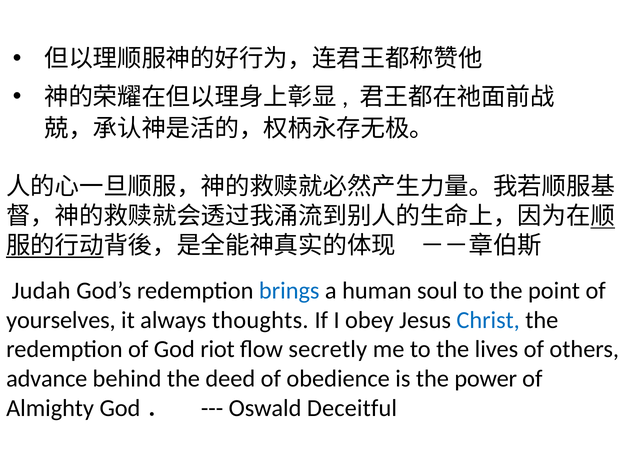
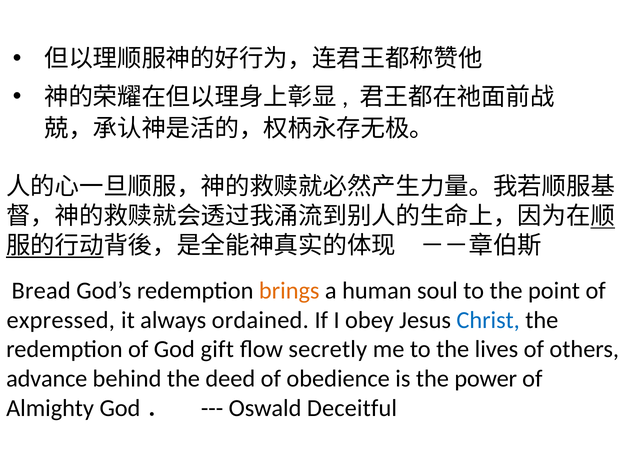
Judah: Judah -> Bread
brings colour: blue -> orange
yourselves: yourselves -> expressed
thoughts: thoughts -> ordained
riot: riot -> gift
